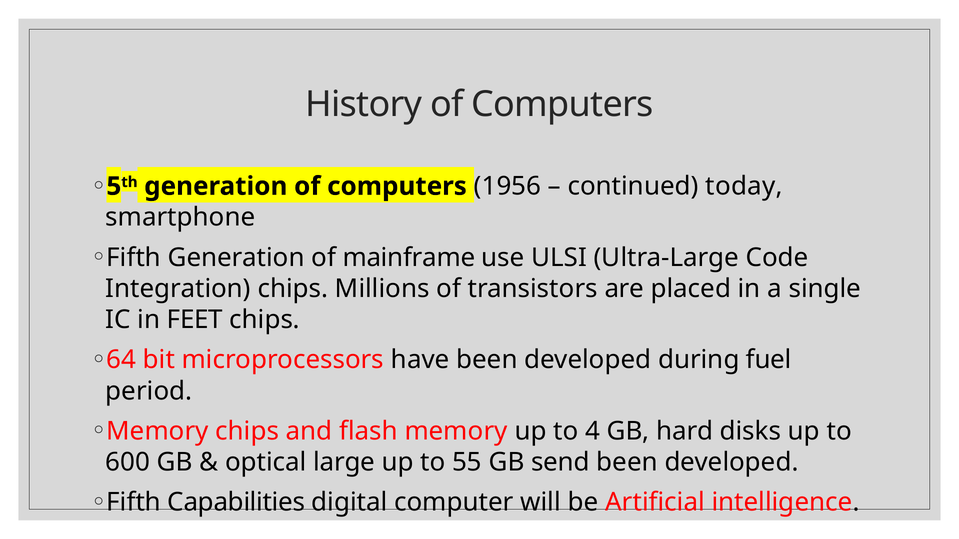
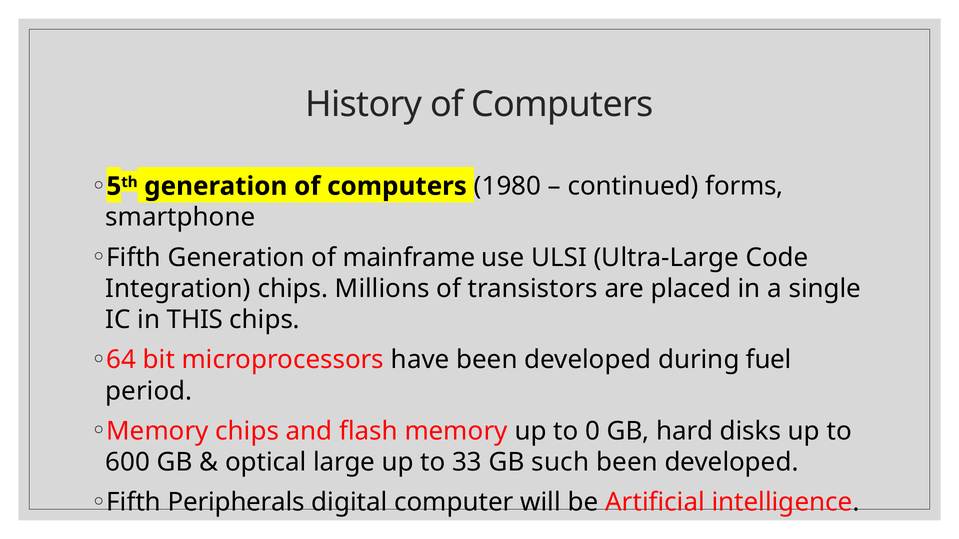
1956: 1956 -> 1980
today: today -> forms
FEET: FEET -> THIS
4: 4 -> 0
55: 55 -> 33
send: send -> such
Capabilities: Capabilities -> Peripherals
